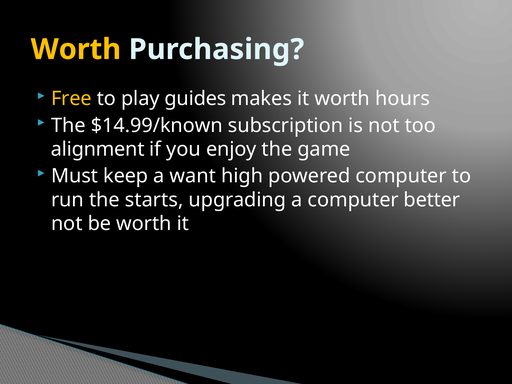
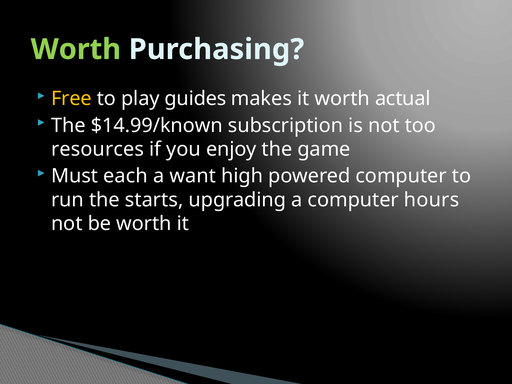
Worth at (76, 49) colour: yellow -> light green
hours: hours -> actual
alignment: alignment -> resources
keep: keep -> each
better: better -> hours
